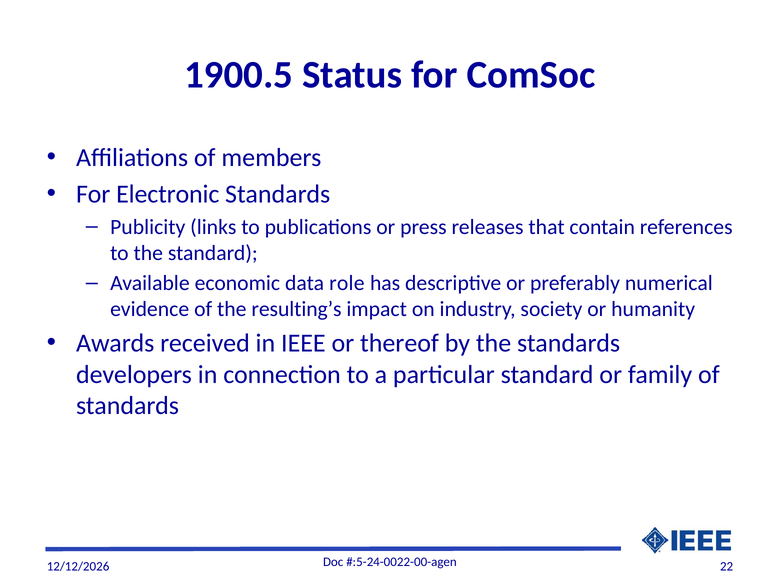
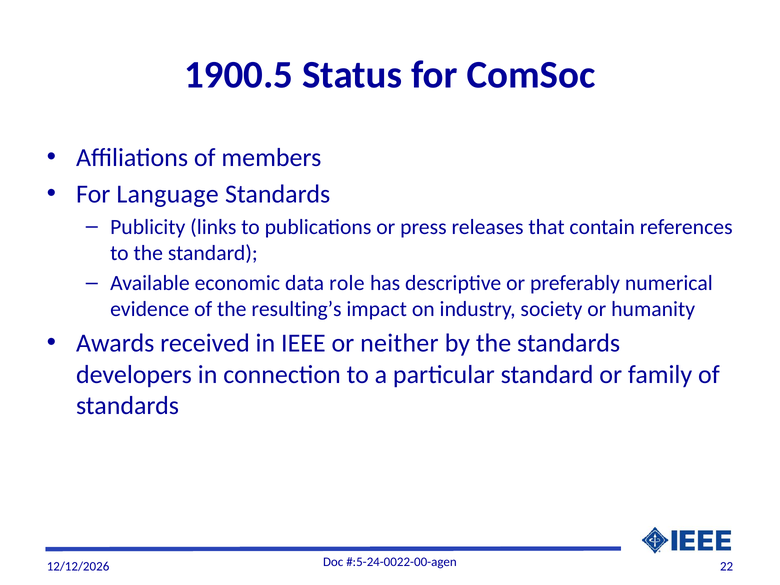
Electronic: Electronic -> Language
thereof: thereof -> neither
